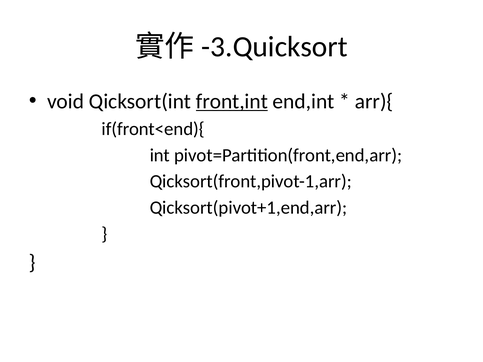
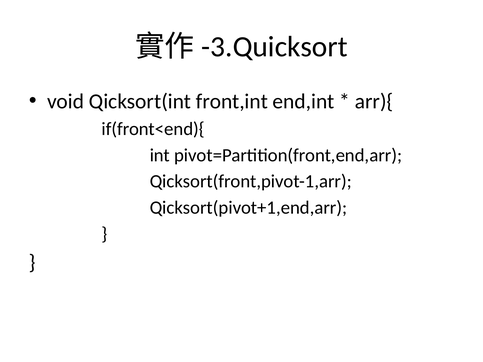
front,int underline: present -> none
